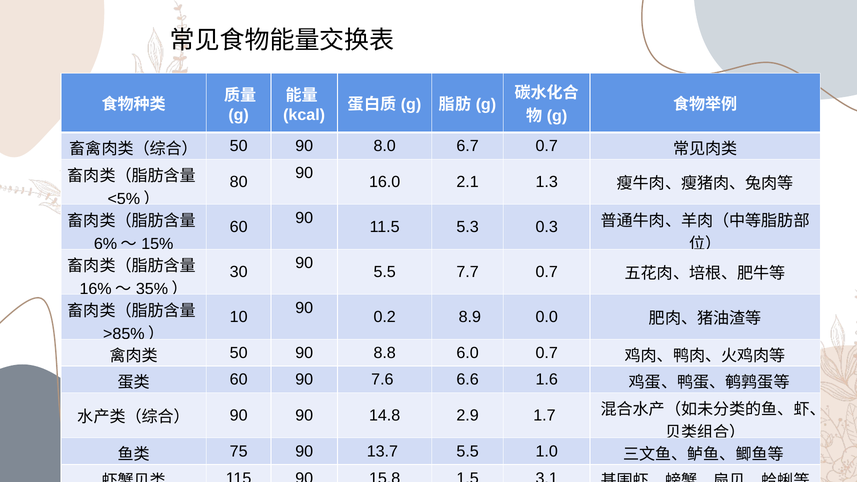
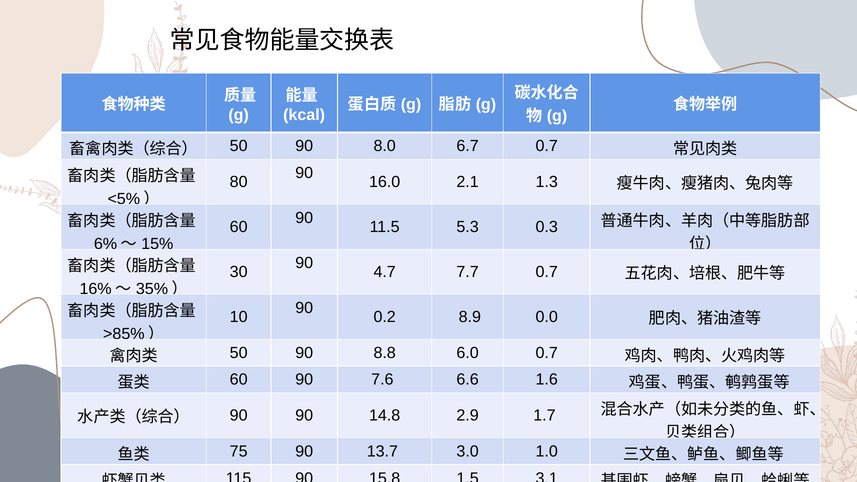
5.5 at (385, 272): 5.5 -> 4.7
13.7 5.5: 5.5 -> 3.0
